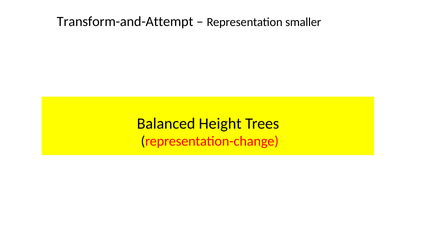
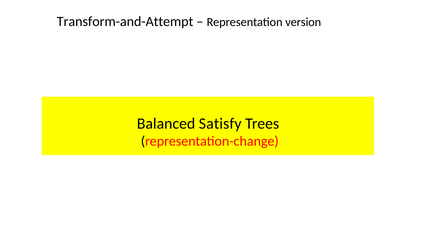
smaller: smaller -> version
Height: Height -> Satisfy
